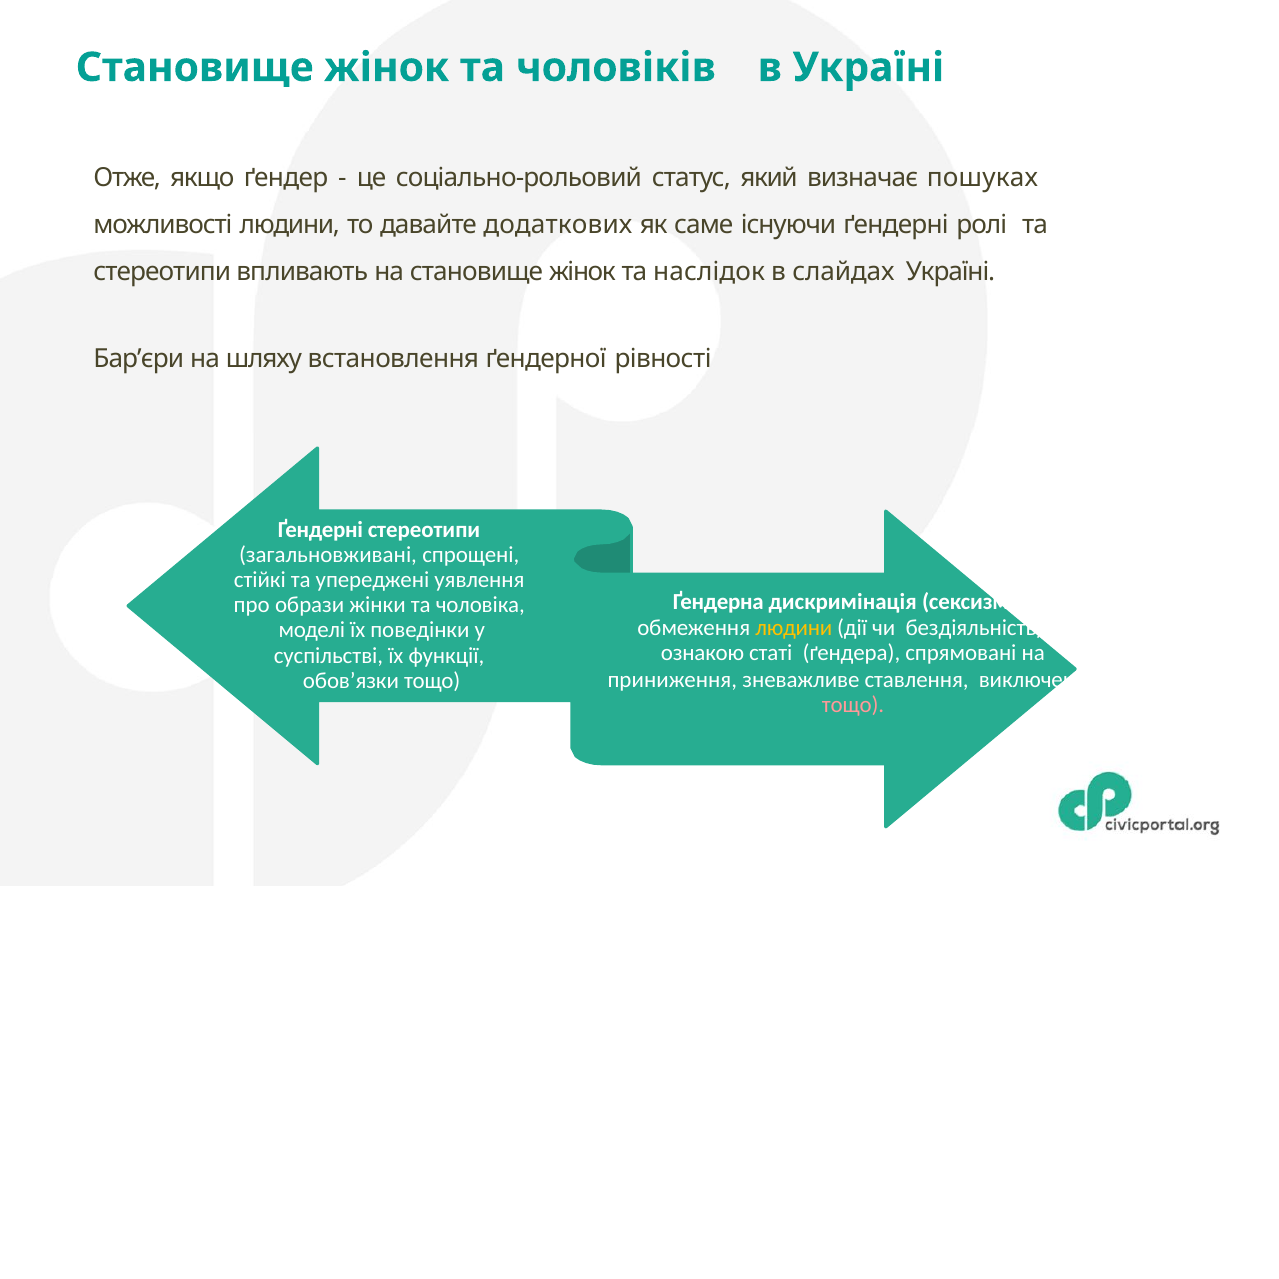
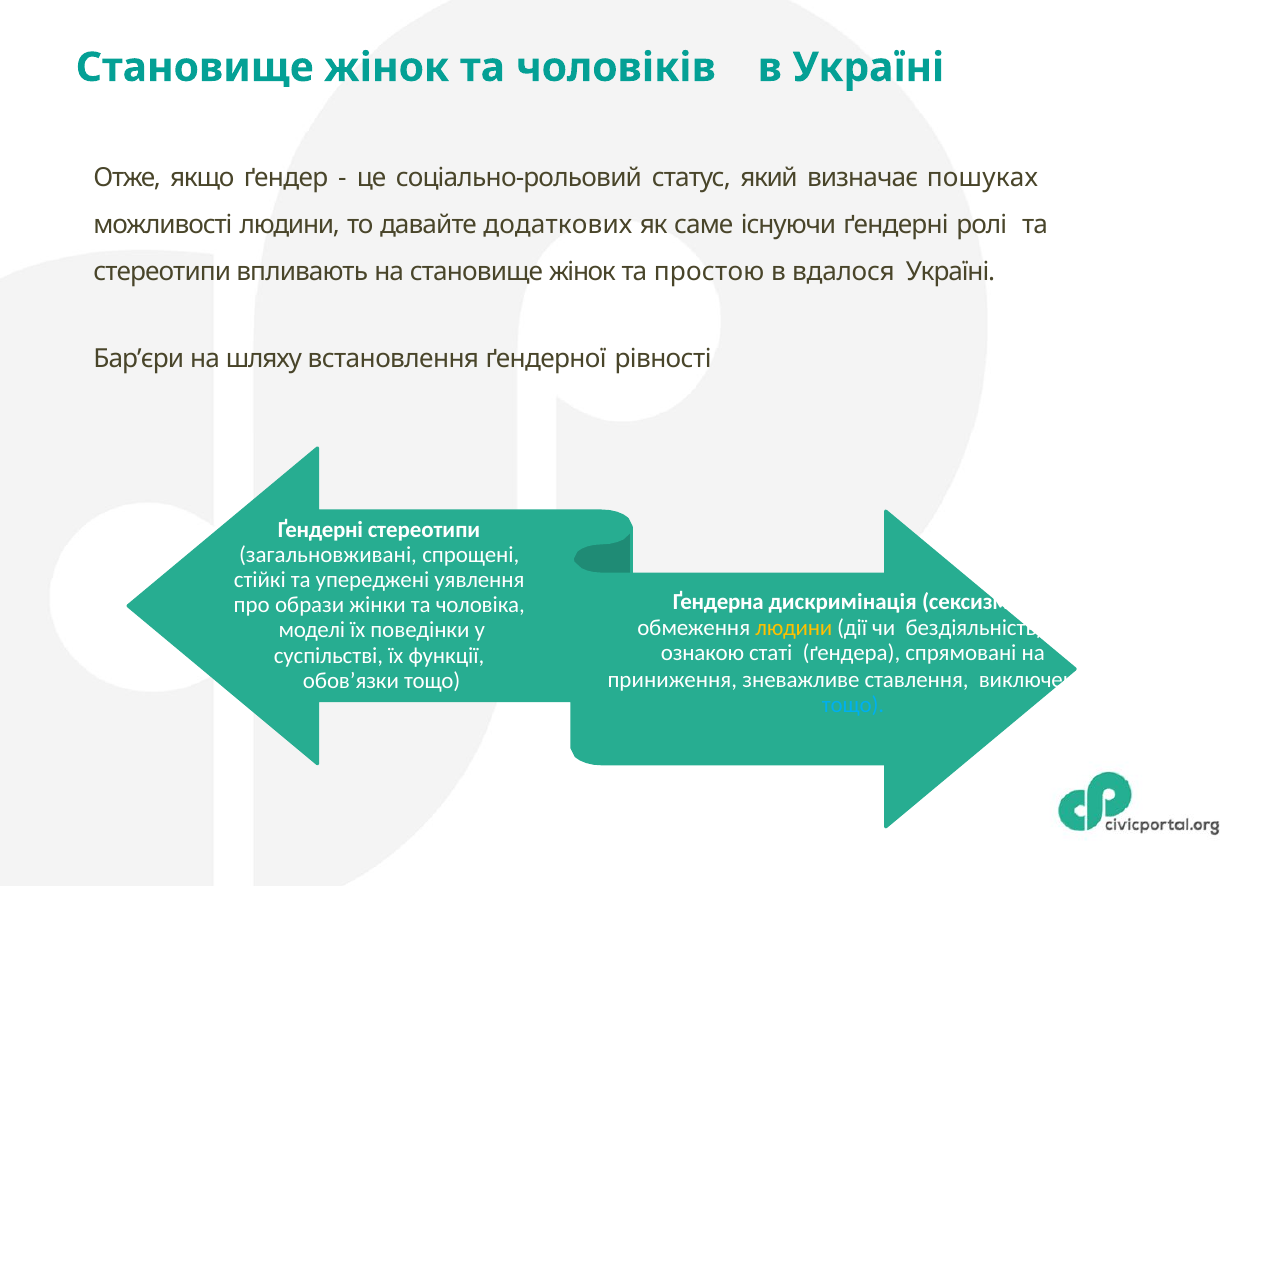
наслідок: наслідок -> простою
слайдах: слайдах -> вдалося
тощо at (853, 705) colour: pink -> light blue
